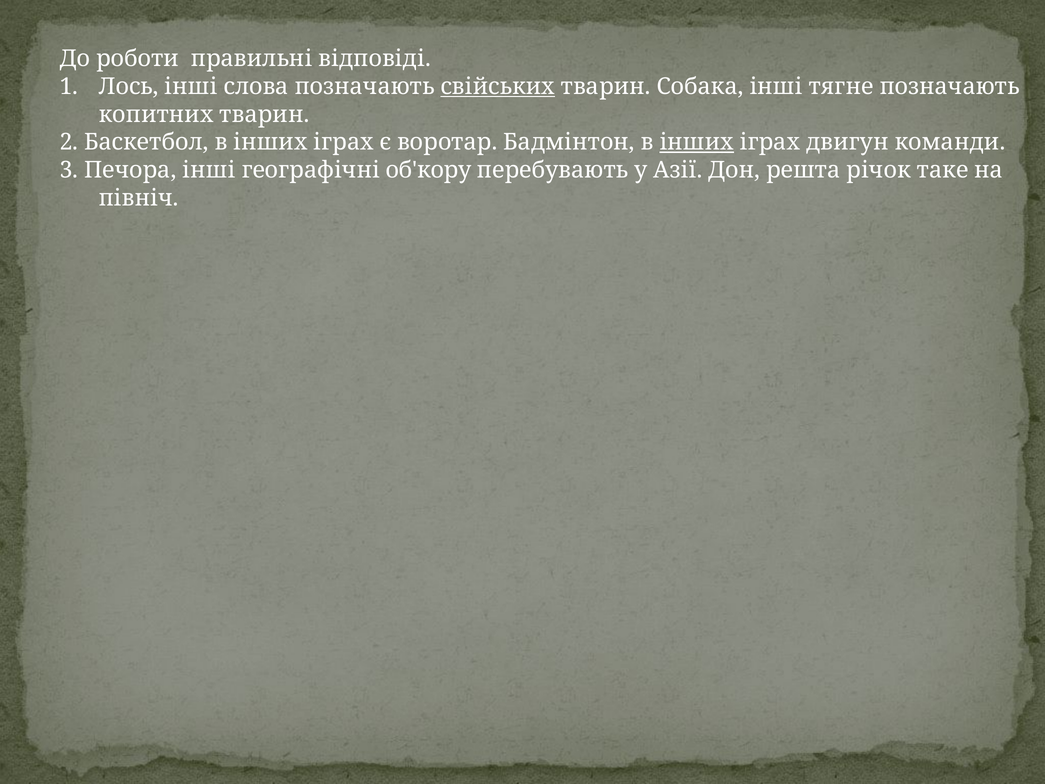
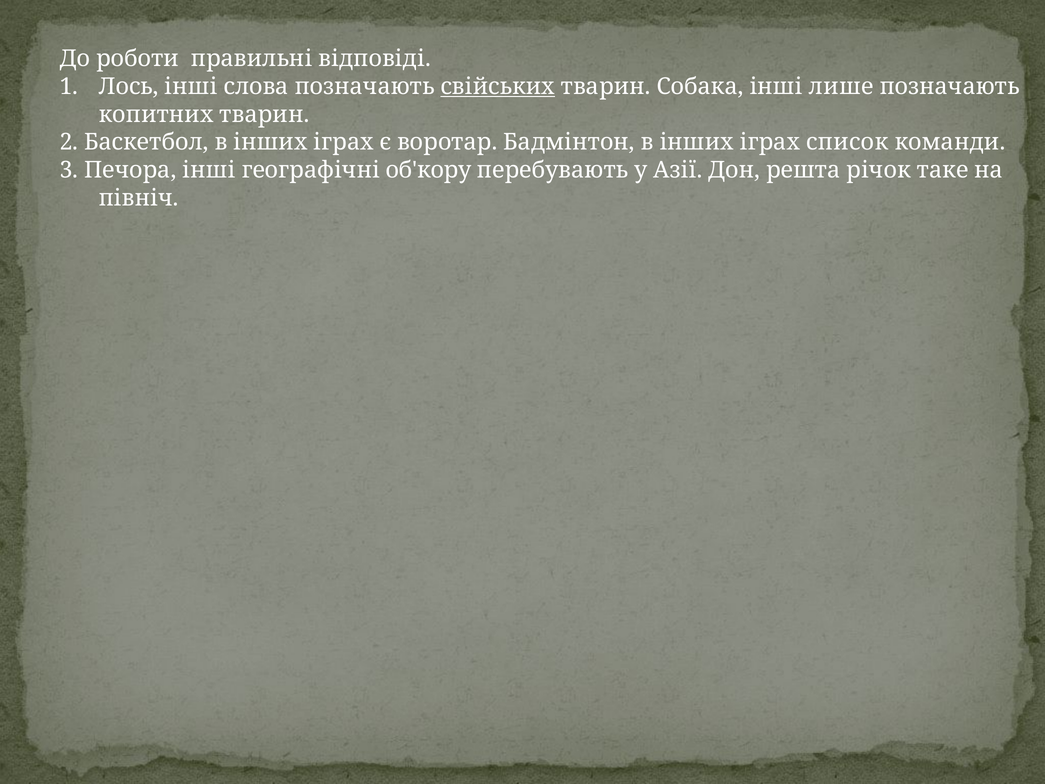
тягне: тягне -> лише
інших at (697, 142) underline: present -> none
двигун: двигун -> список
